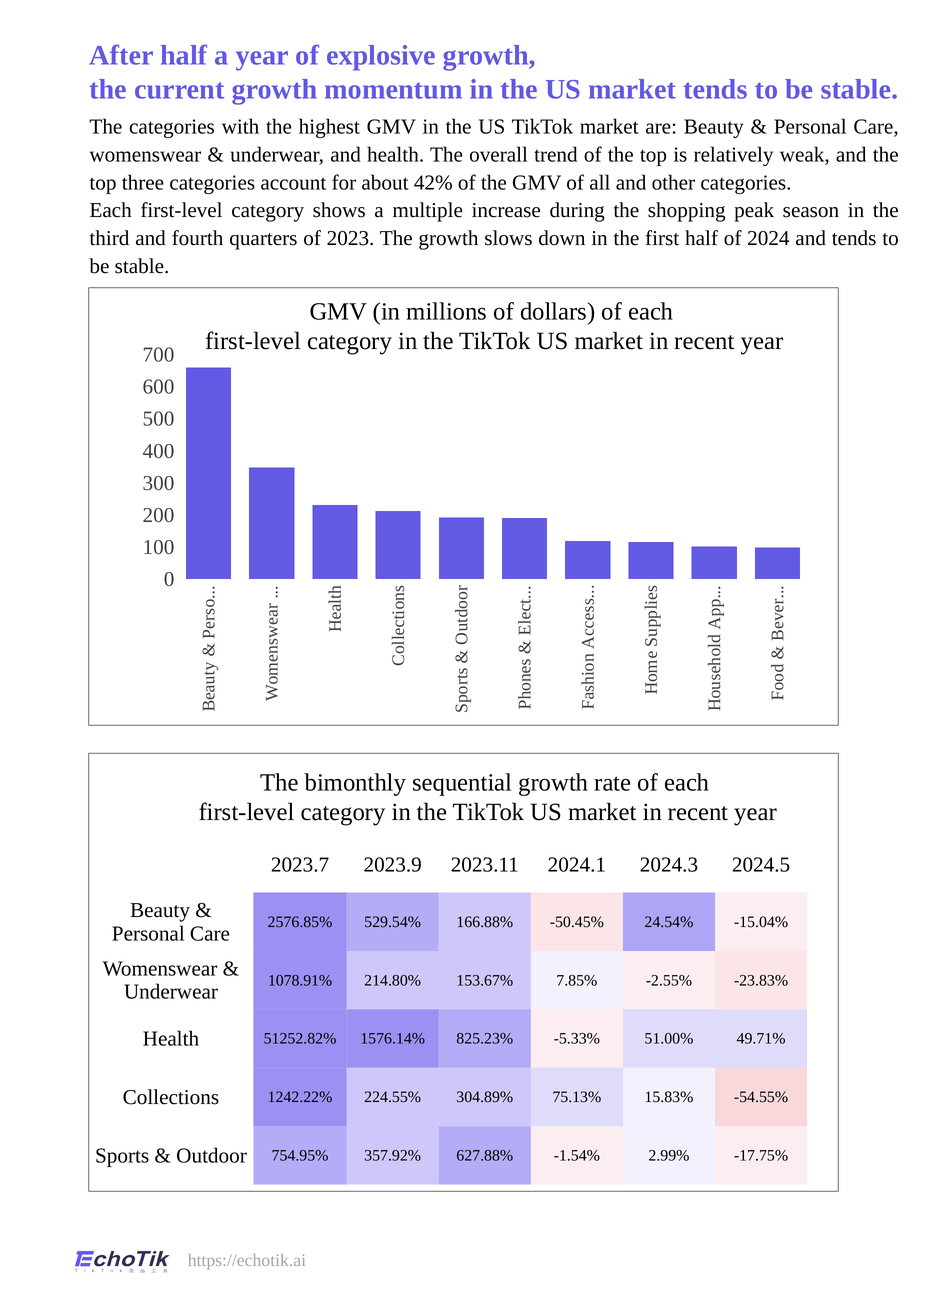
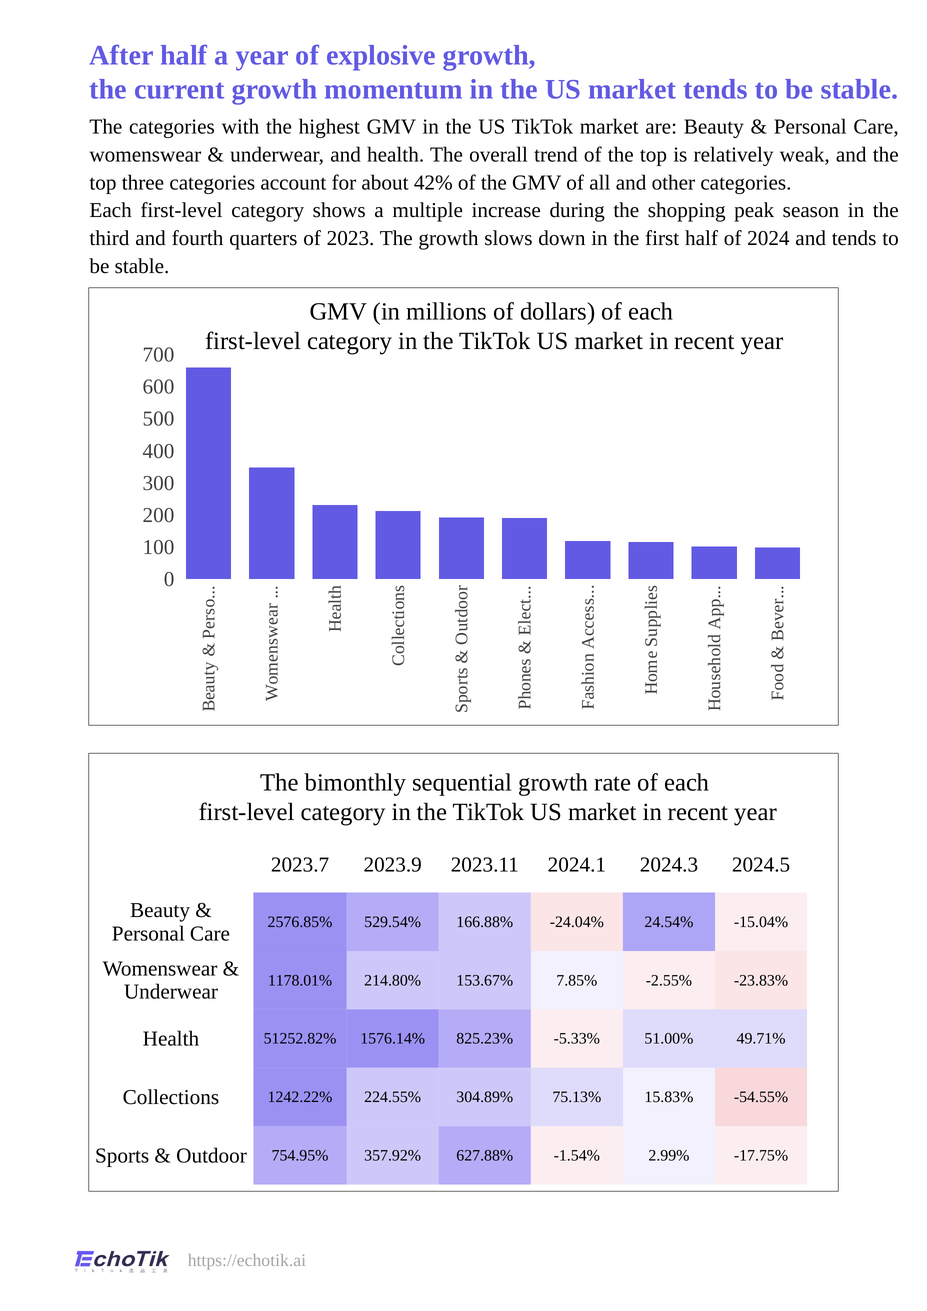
-50.45%: -50.45% -> -24.04%
1078.91%: 1078.91% -> 1178.01%
